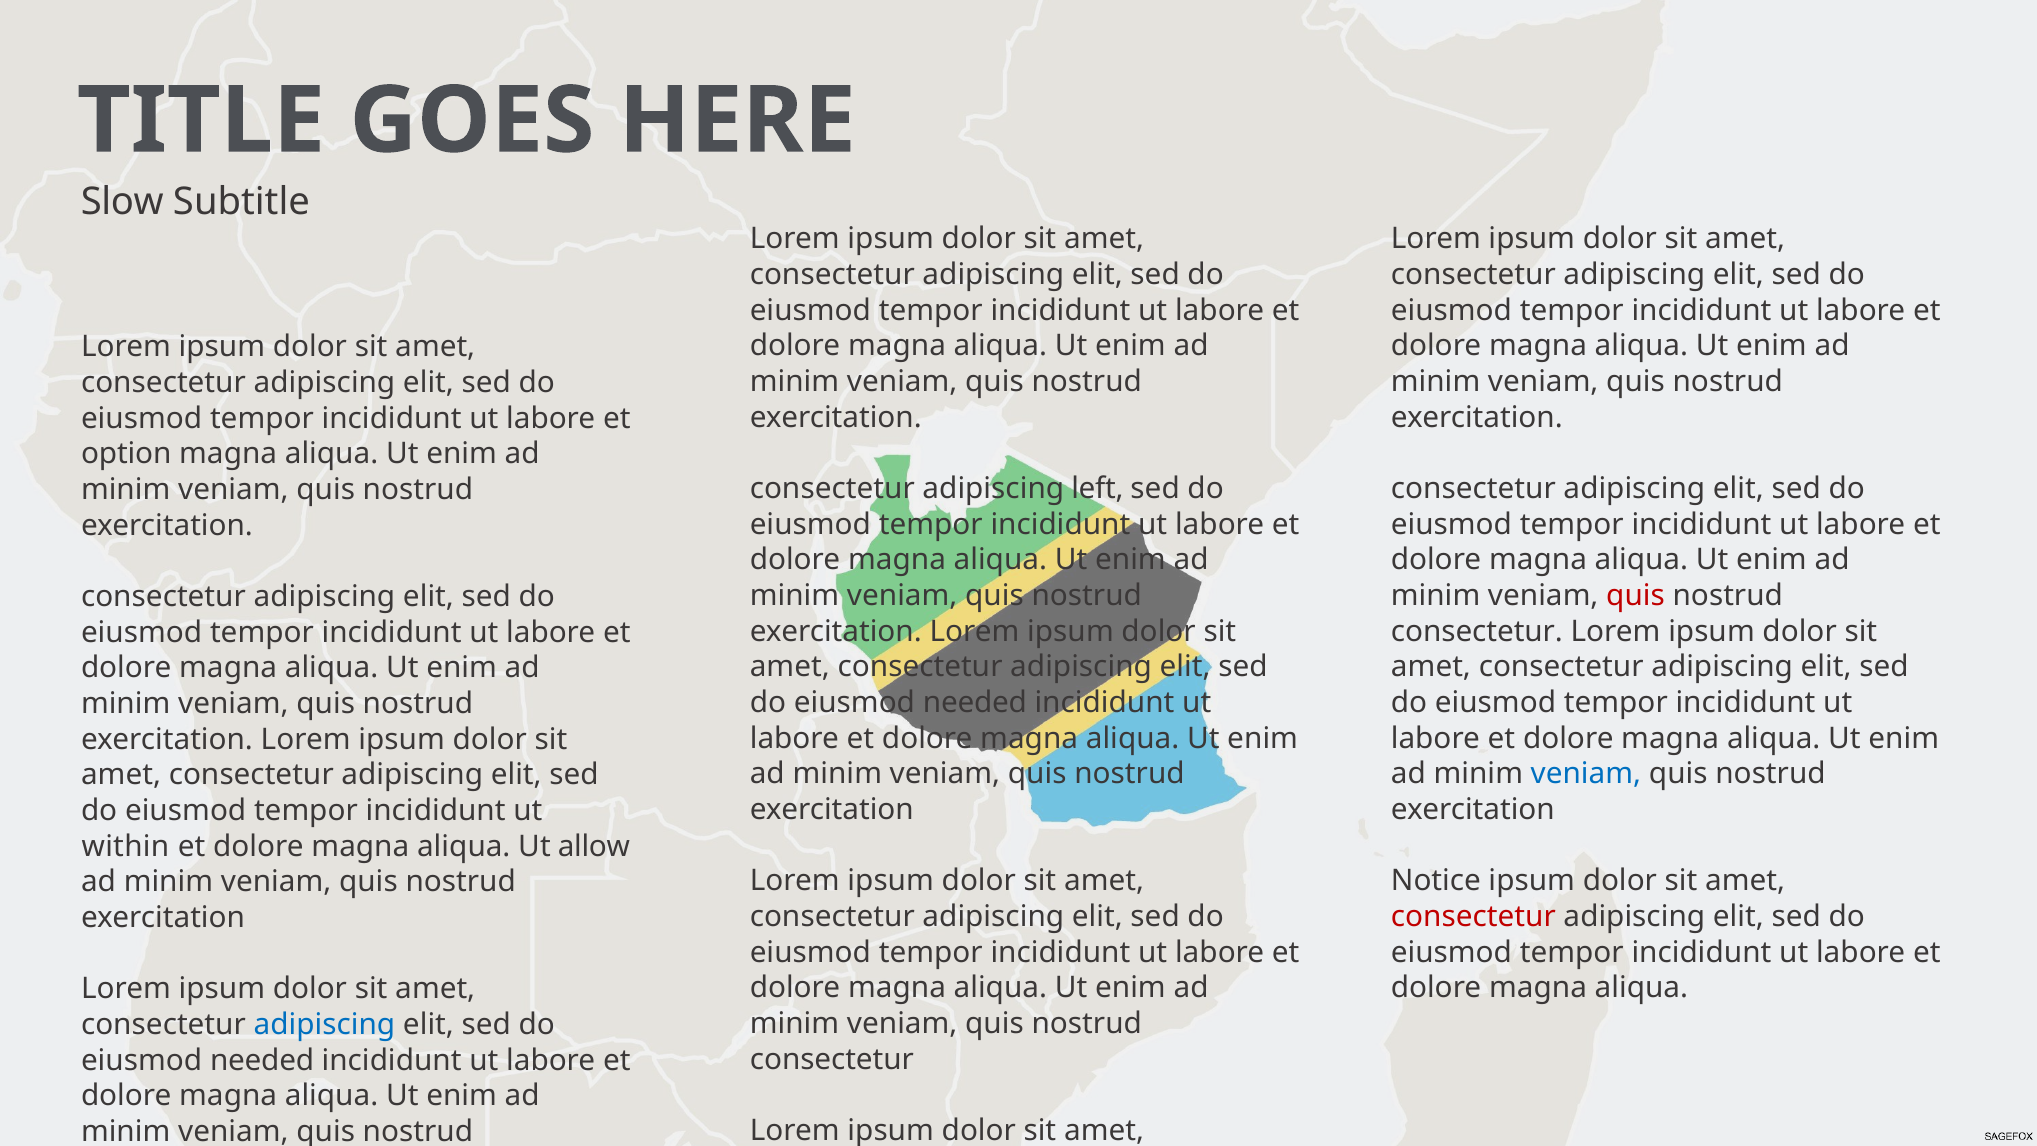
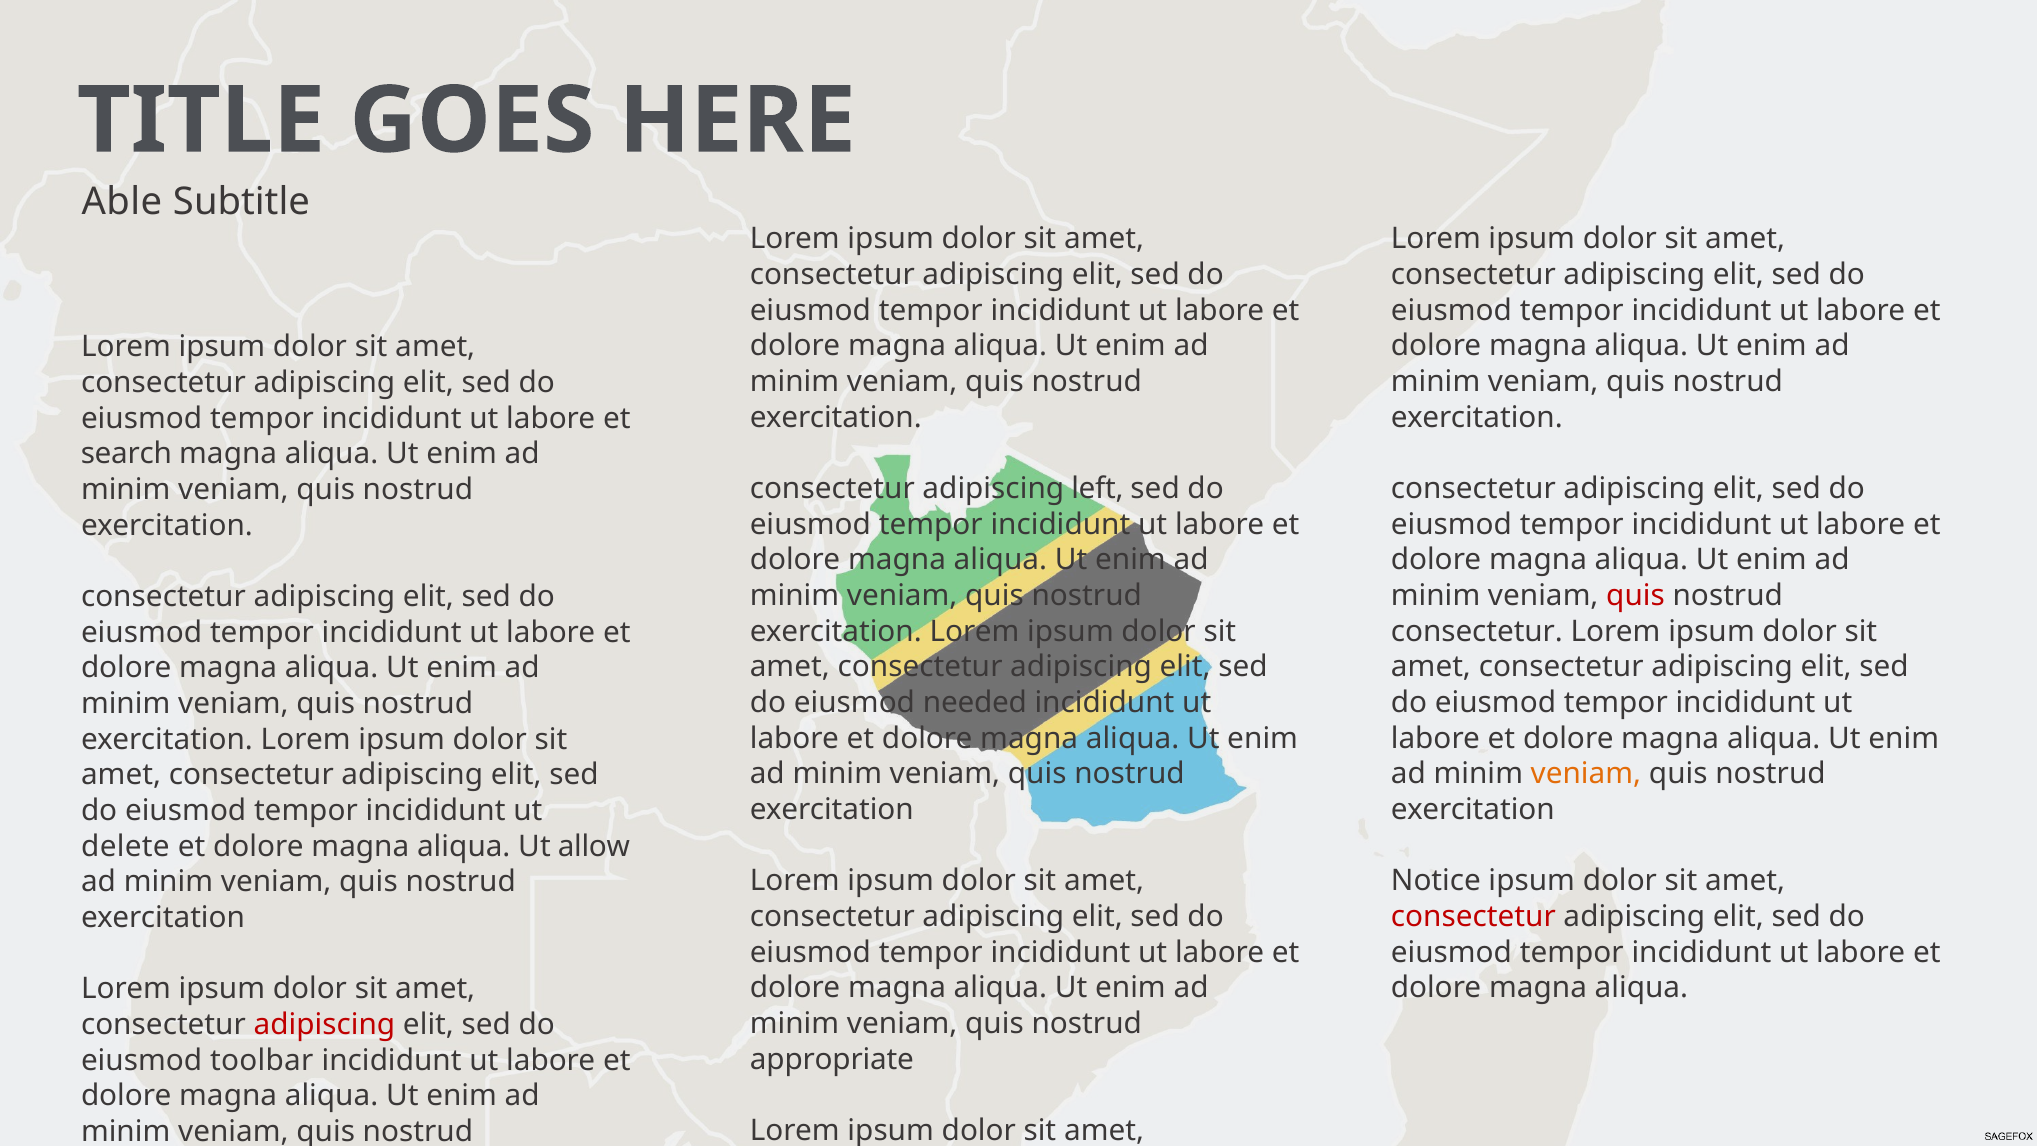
Slow: Slow -> Able
option: option -> search
veniam at (1586, 774) colour: blue -> orange
within: within -> delete
adipiscing at (324, 1025) colour: blue -> red
consectetur at (832, 1059): consectetur -> appropriate
needed at (262, 1060): needed -> toolbar
